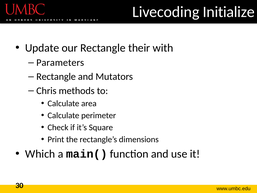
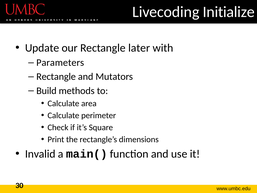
their: their -> later
Chris: Chris -> Build
Which: Which -> Invalid
